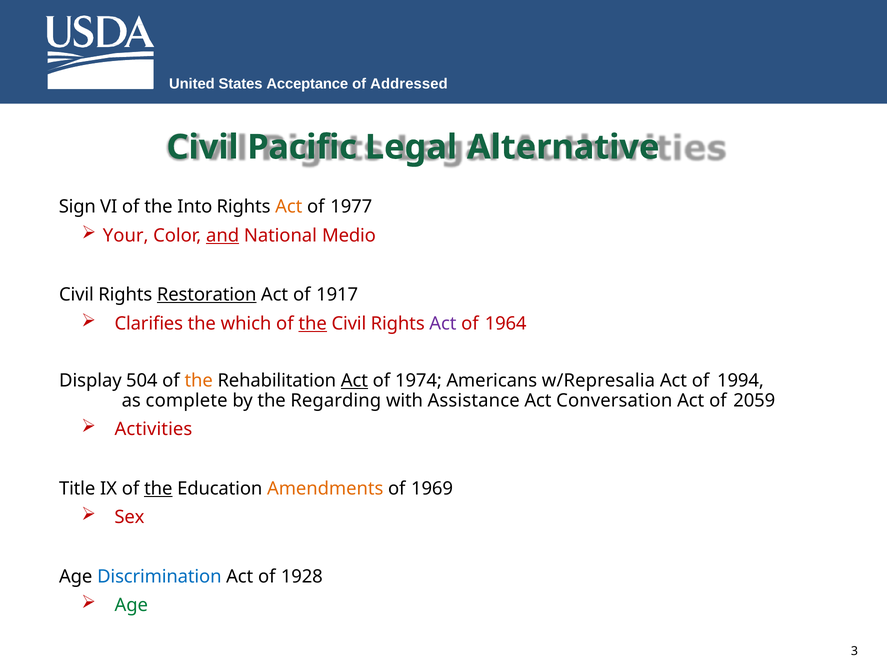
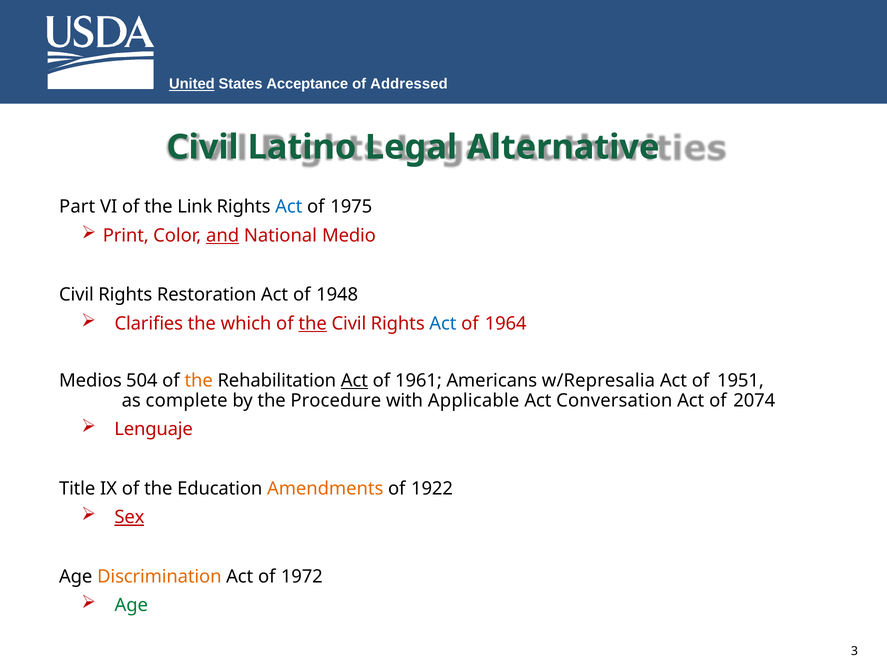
United underline: none -> present
Pacific: Pacific -> Latino
Sign: Sign -> Part
Into: Into -> Link
Act at (289, 207) colour: orange -> blue
1977: 1977 -> 1975
Your: Your -> Print
Restoration underline: present -> none
1917: 1917 -> 1948
Act at (443, 324) colour: purple -> blue
Display: Display -> Medios
1974: 1974 -> 1961
1994: 1994 -> 1951
Regarding: Regarding -> Procedure
Assistance: Assistance -> Applicable
2059: 2059 -> 2074
Activities: Activities -> Lenguaje
the at (158, 489) underline: present -> none
1969: 1969 -> 1922
Sex underline: none -> present
Discrimination colour: blue -> orange
1928: 1928 -> 1972
